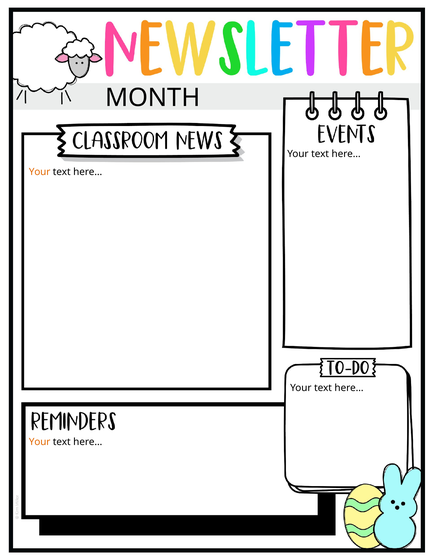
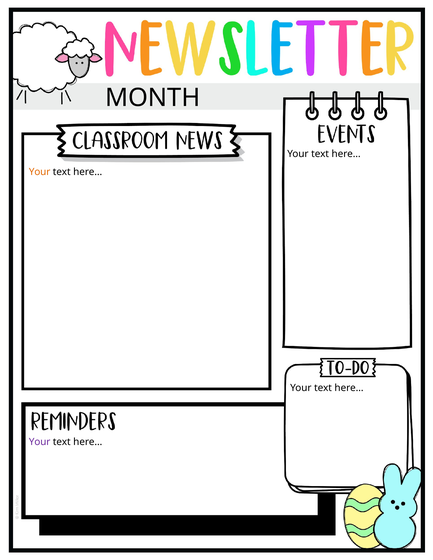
Your at (40, 442) colour: orange -> purple
